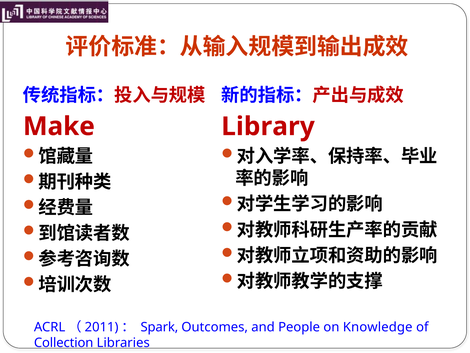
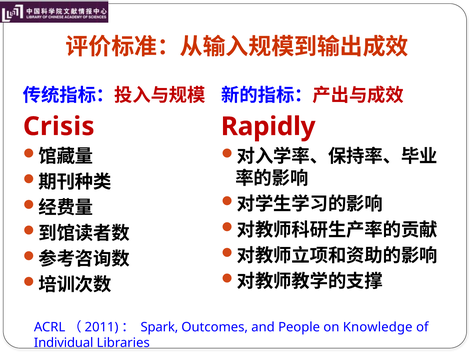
Make: Make -> Crisis
Library: Library -> Rapidly
Collection: Collection -> Individual
